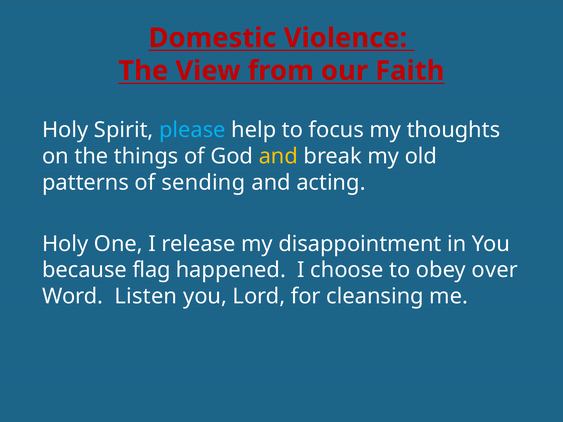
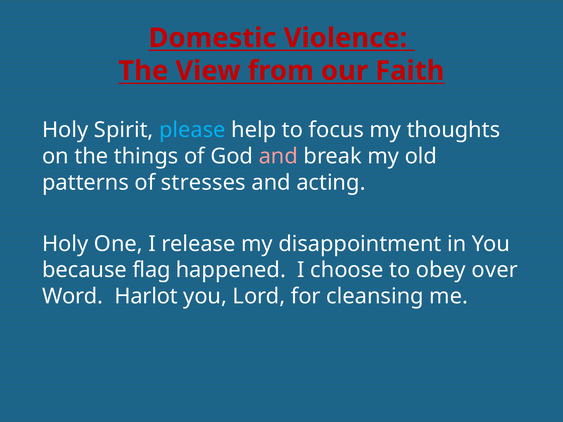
and at (278, 156) colour: yellow -> pink
sending: sending -> stresses
Listen: Listen -> Harlot
